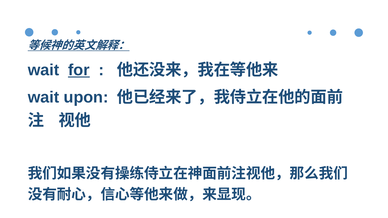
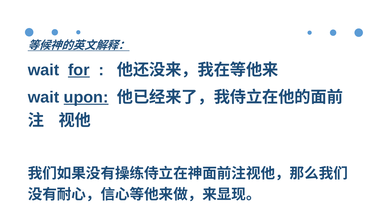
upon underline: none -> present
